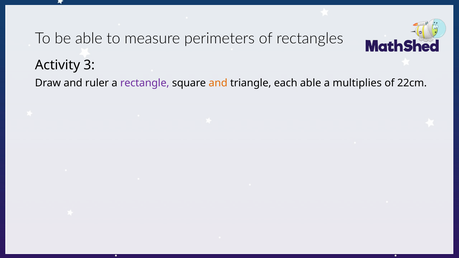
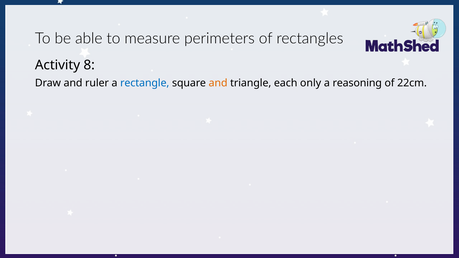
3: 3 -> 8
rectangle colour: purple -> blue
each able: able -> only
multiplies: multiplies -> reasoning
